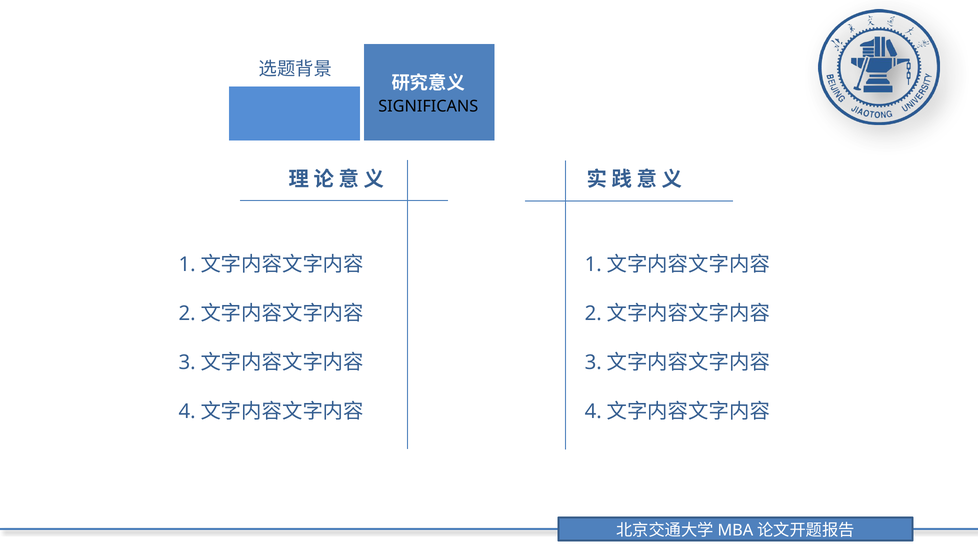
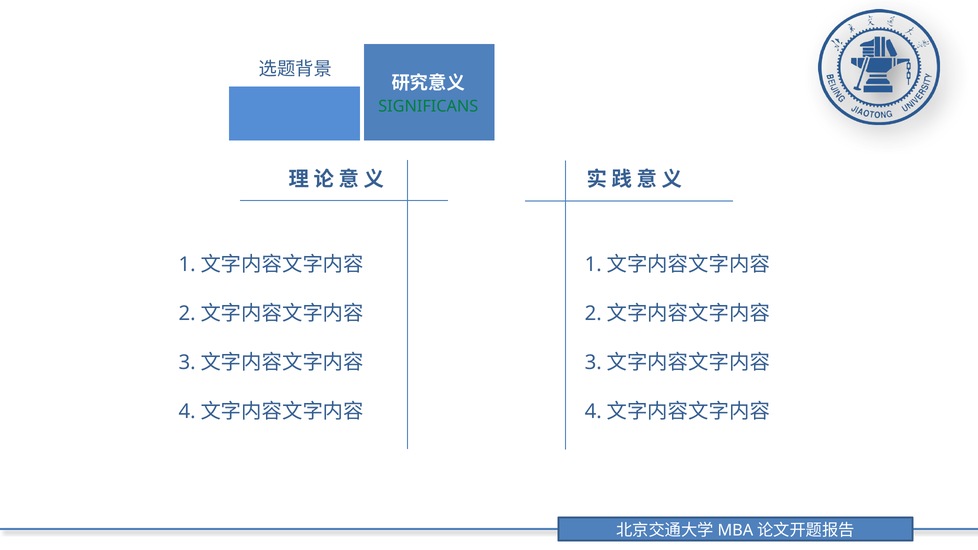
SIGNIFICANS colour: black -> green
